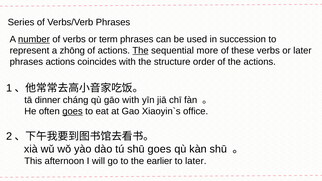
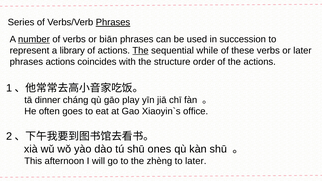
Phrases at (113, 22) underline: none -> present
term: term -> biān
zhōng: zhōng -> library
more: more -> while
gāo with: with -> play
goes at (72, 111) underline: present -> none
shū goes: goes -> ones
earlier: earlier -> zhèng
